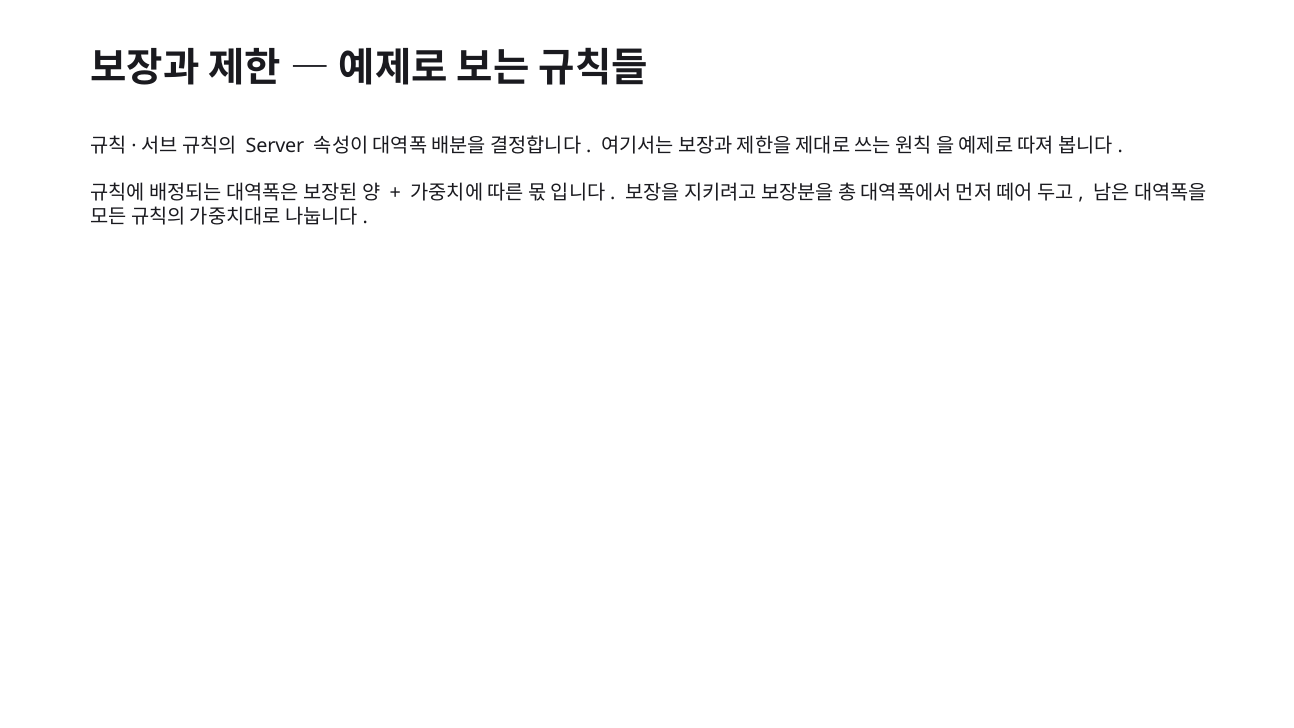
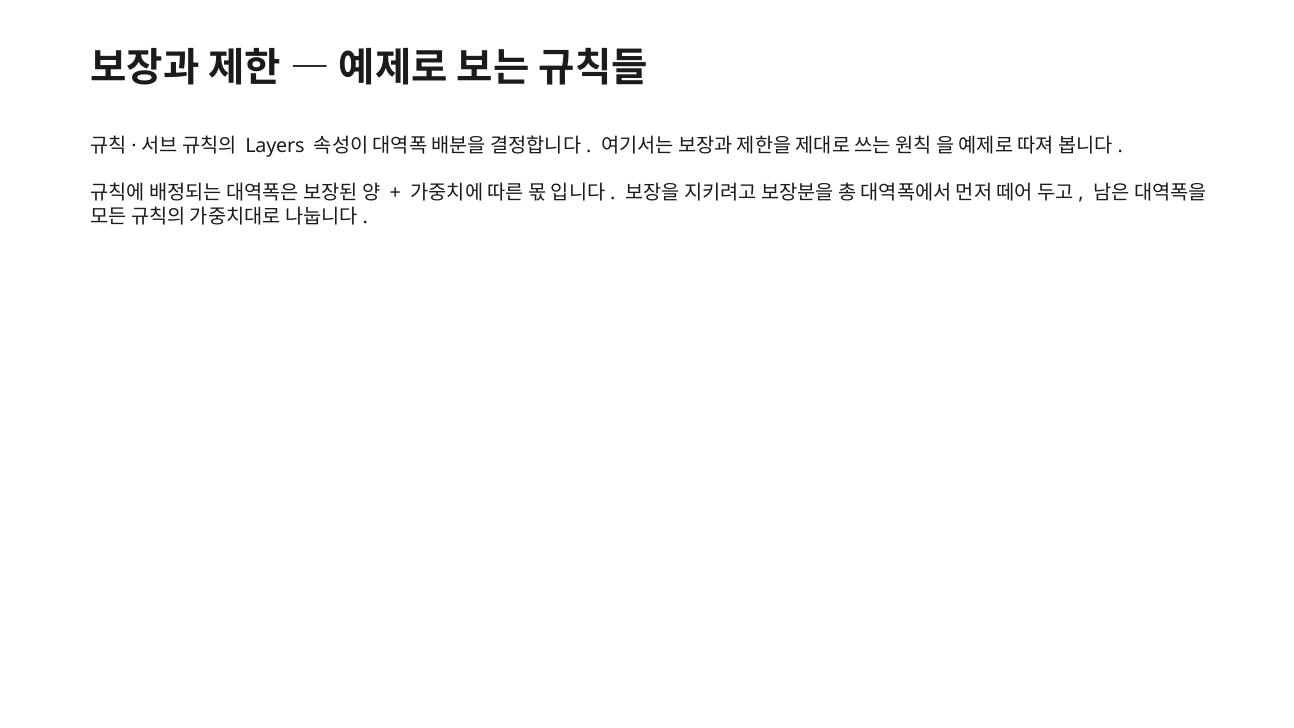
Server: Server -> Layers
